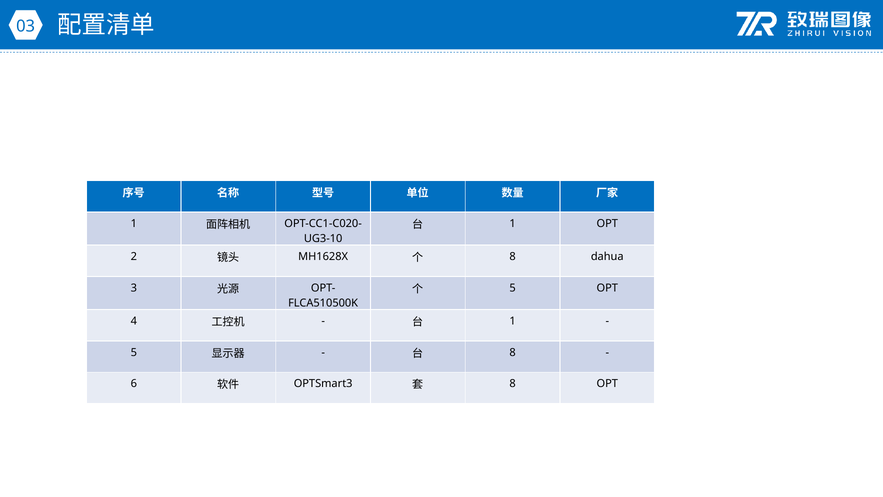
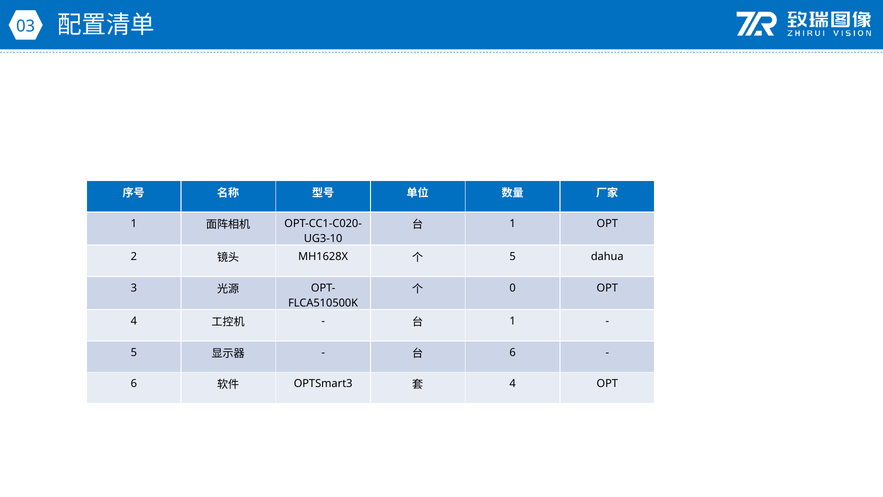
8 at (513, 256): 8 -> 5
5 at (513, 288): 5 -> 0
8 at (513, 352): 8 -> 6
8 at (513, 383): 8 -> 4
